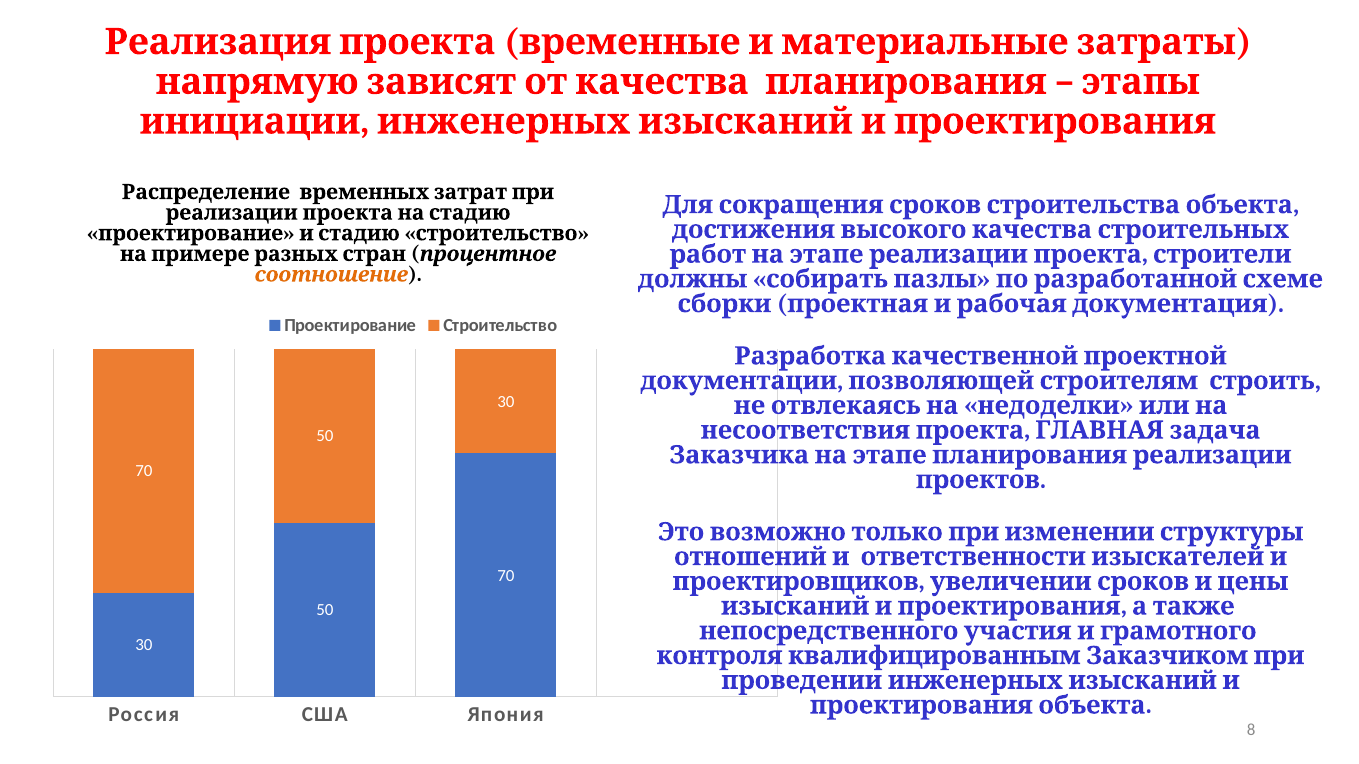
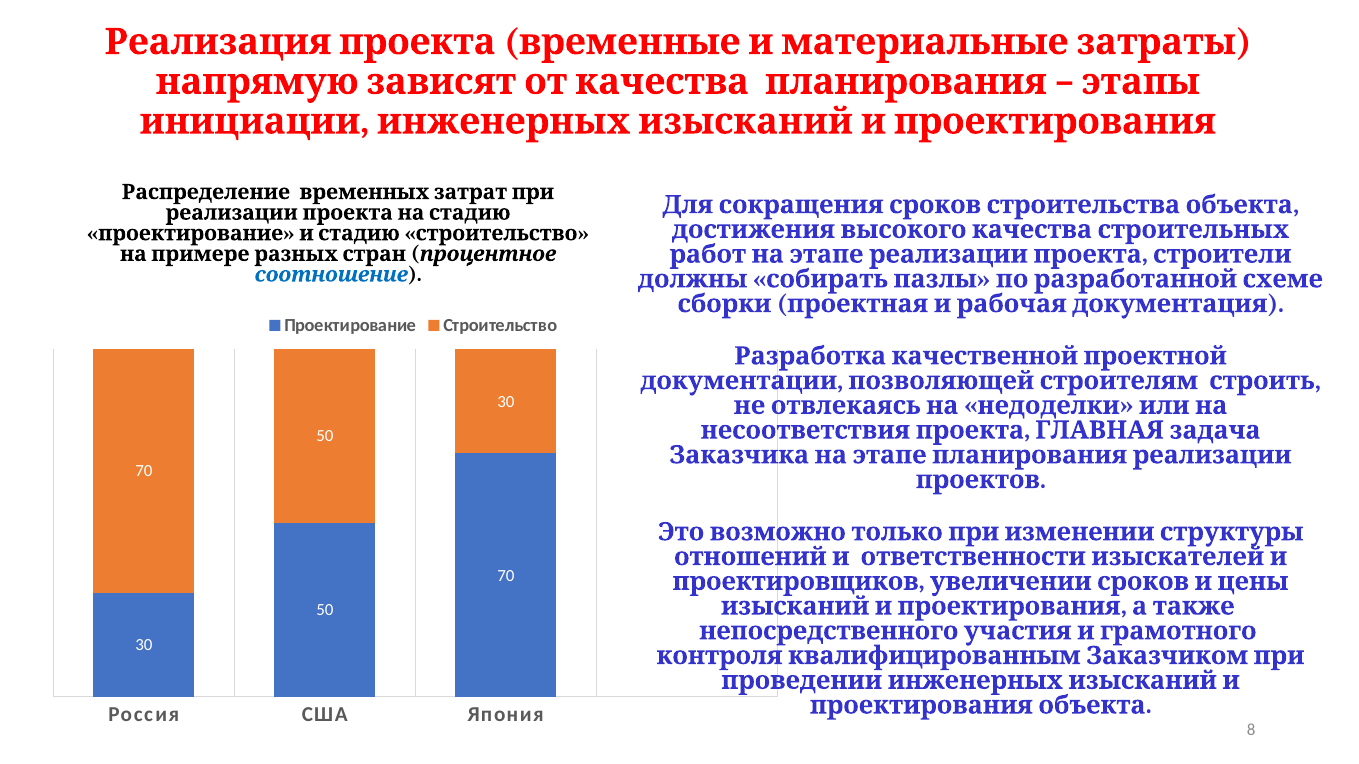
соотношение colour: orange -> blue
